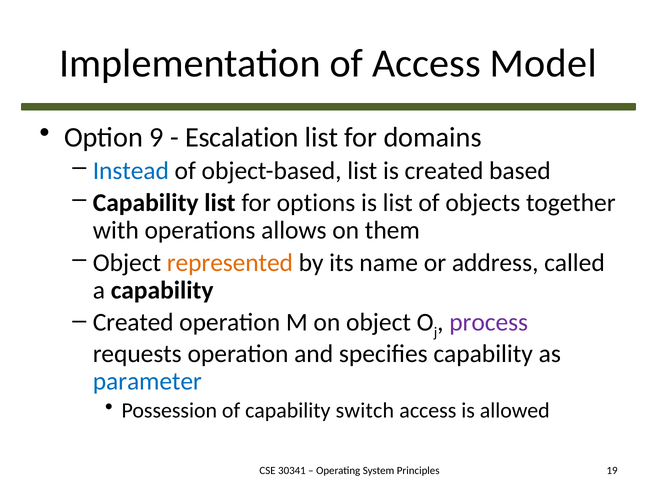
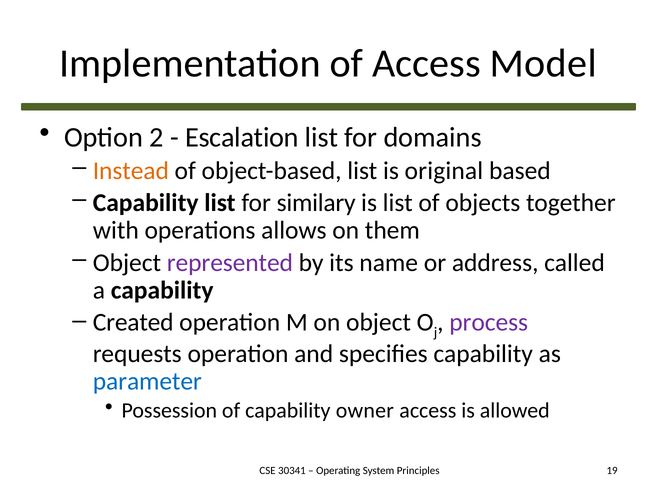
9: 9 -> 2
Instead colour: blue -> orange
is created: created -> original
options: options -> similary
represented colour: orange -> purple
switch: switch -> owner
